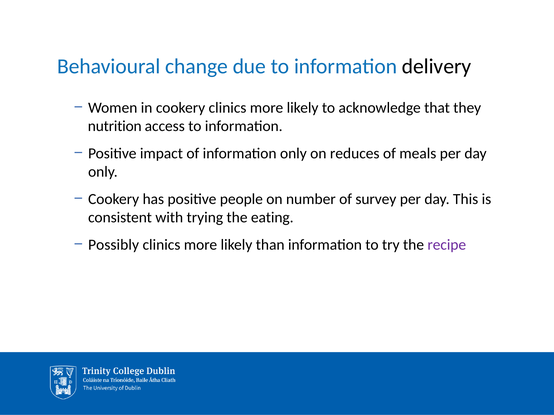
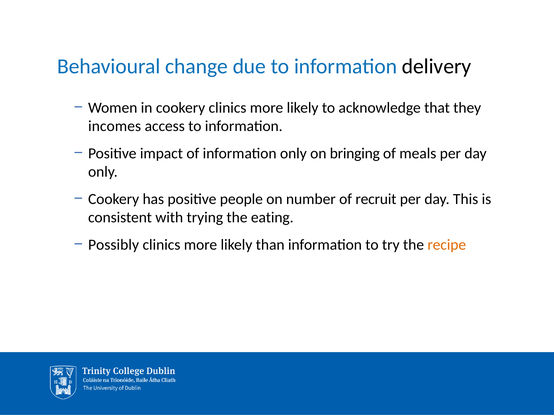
nutrition: nutrition -> incomes
reduces: reduces -> bringing
survey: survey -> recruit
recipe colour: purple -> orange
